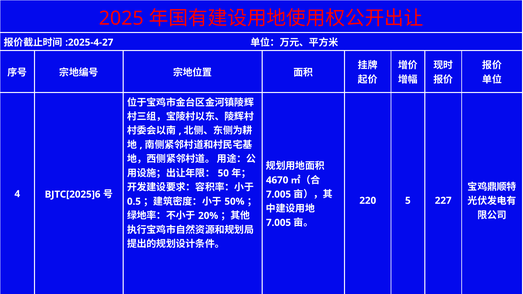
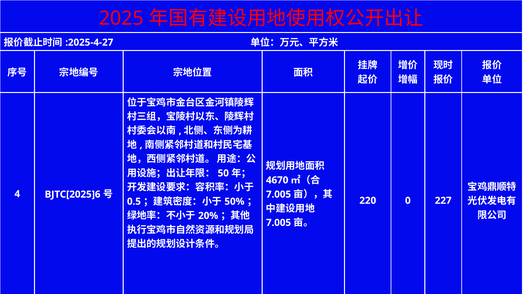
5: 5 -> 0
